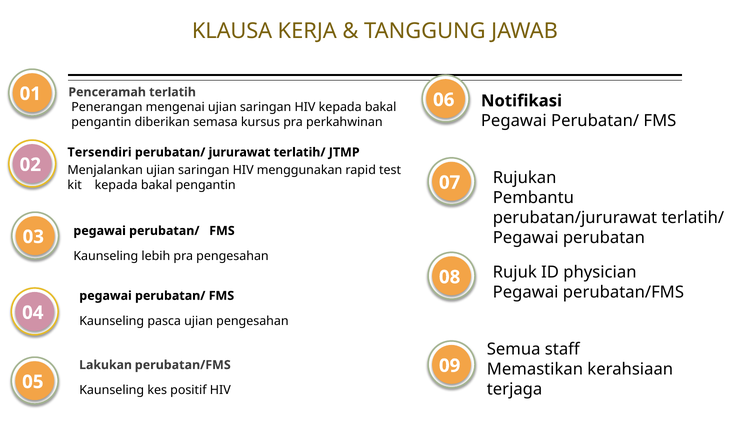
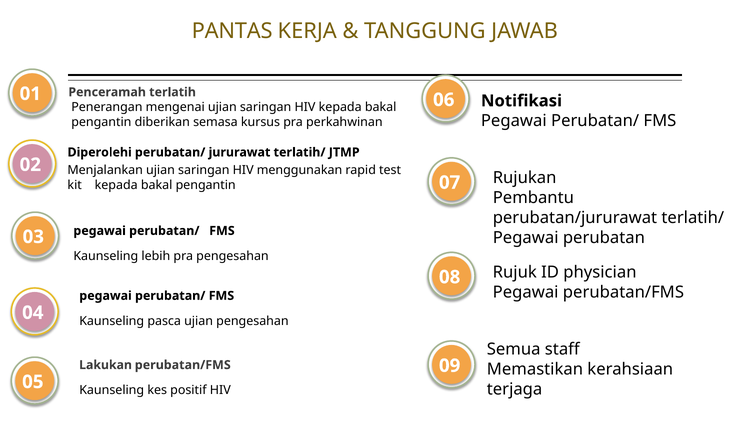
KLAUSA: KLAUSA -> PANTAS
Tersendiri: Tersendiri -> Diperolehi
